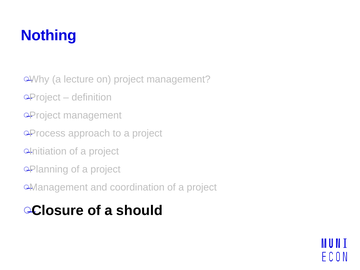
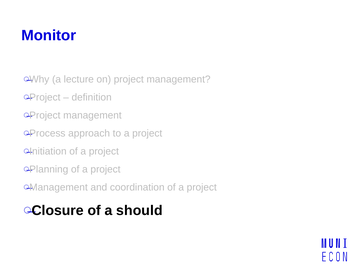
Nothing: Nothing -> Monitor
